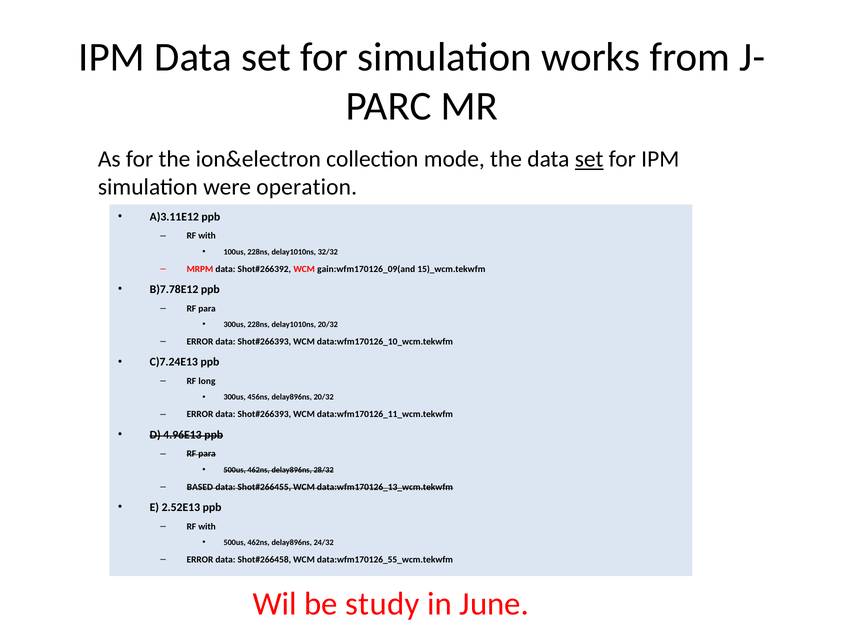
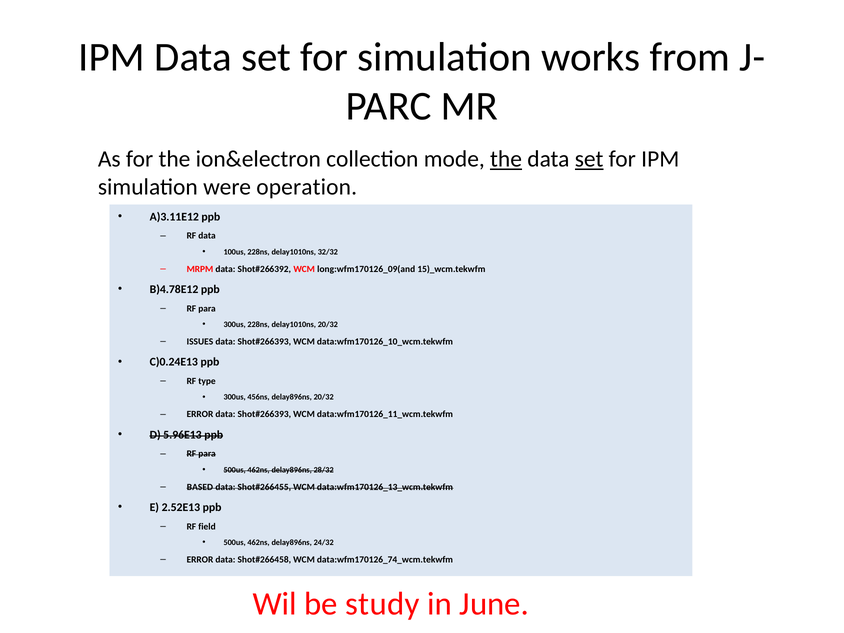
the at (506, 159) underline: none -> present
with at (207, 236): with -> data
gain:wfm170126_09(and: gain:wfm170126_09(and -> long:wfm170126_09(and
B)7.78E12: B)7.78E12 -> B)4.78E12
ERROR at (200, 342): ERROR -> ISSUES
C)7.24E13: C)7.24E13 -> C)0.24E13
long: long -> type
4.96E13: 4.96E13 -> 5.96E13
with at (207, 526): with -> field
data:wfm170126_55_wcm.tekwfm: data:wfm170126_55_wcm.tekwfm -> data:wfm170126_74_wcm.tekwfm
